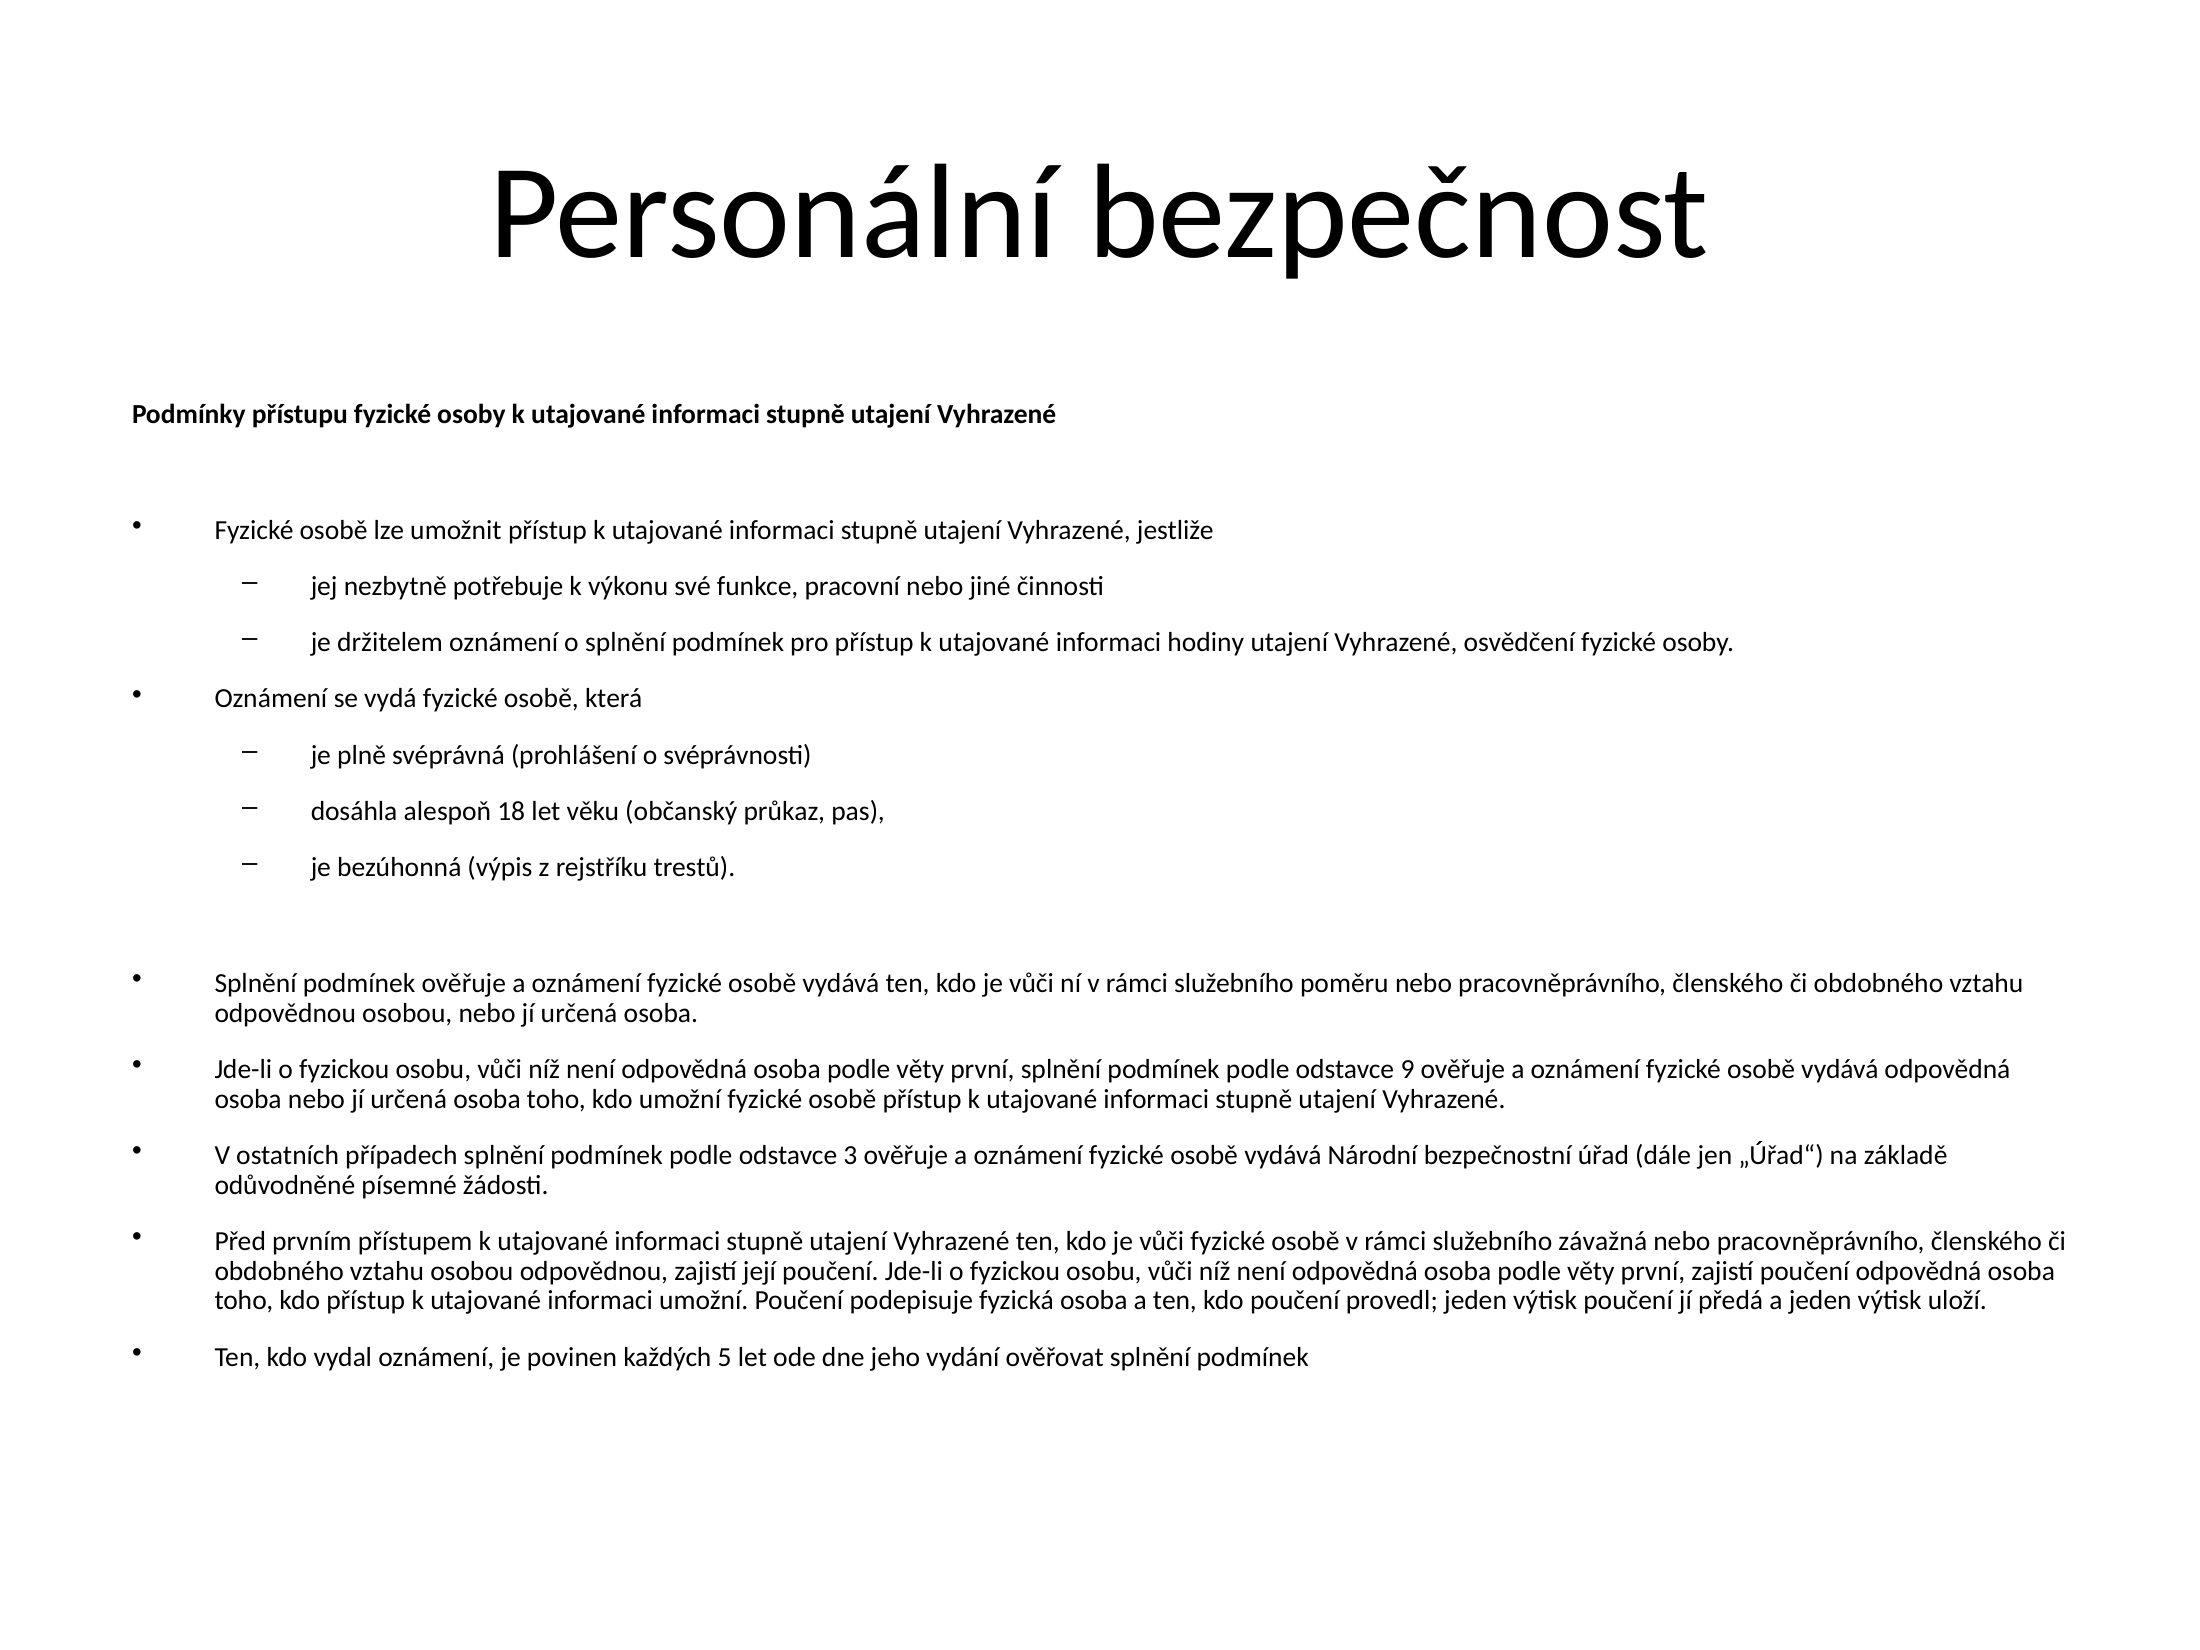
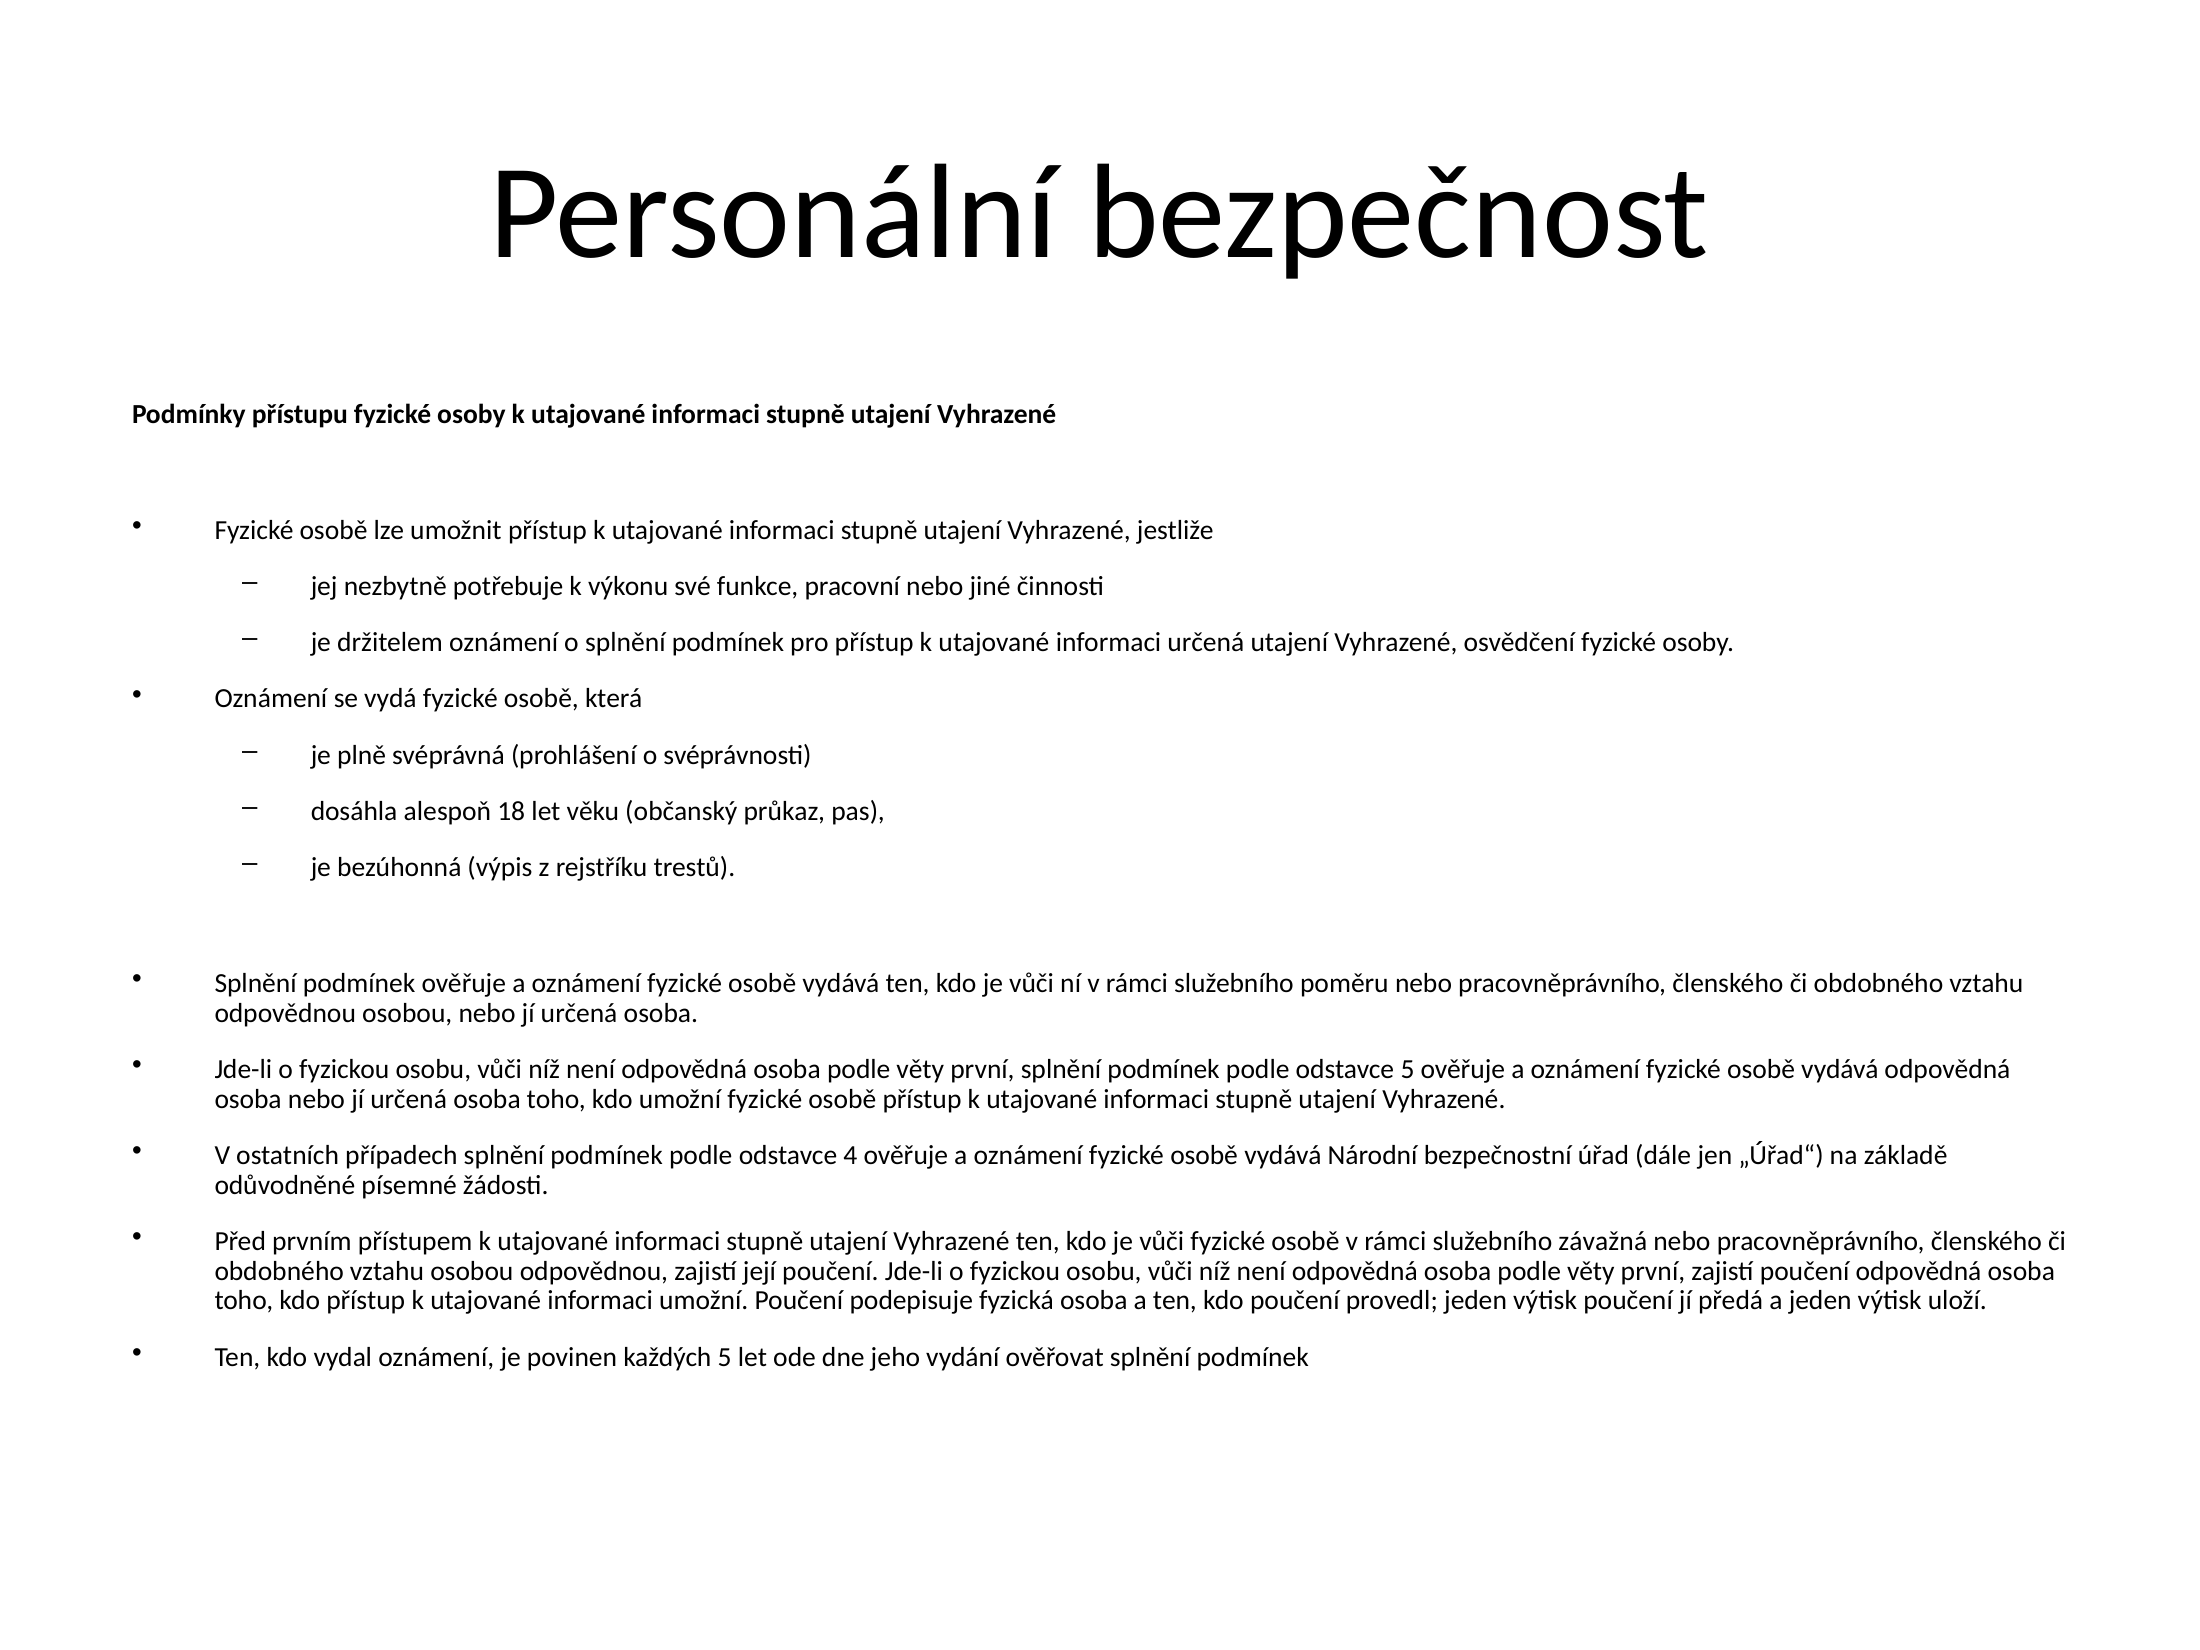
informaci hodiny: hodiny -> určená
odstavce 9: 9 -> 5
3: 3 -> 4
